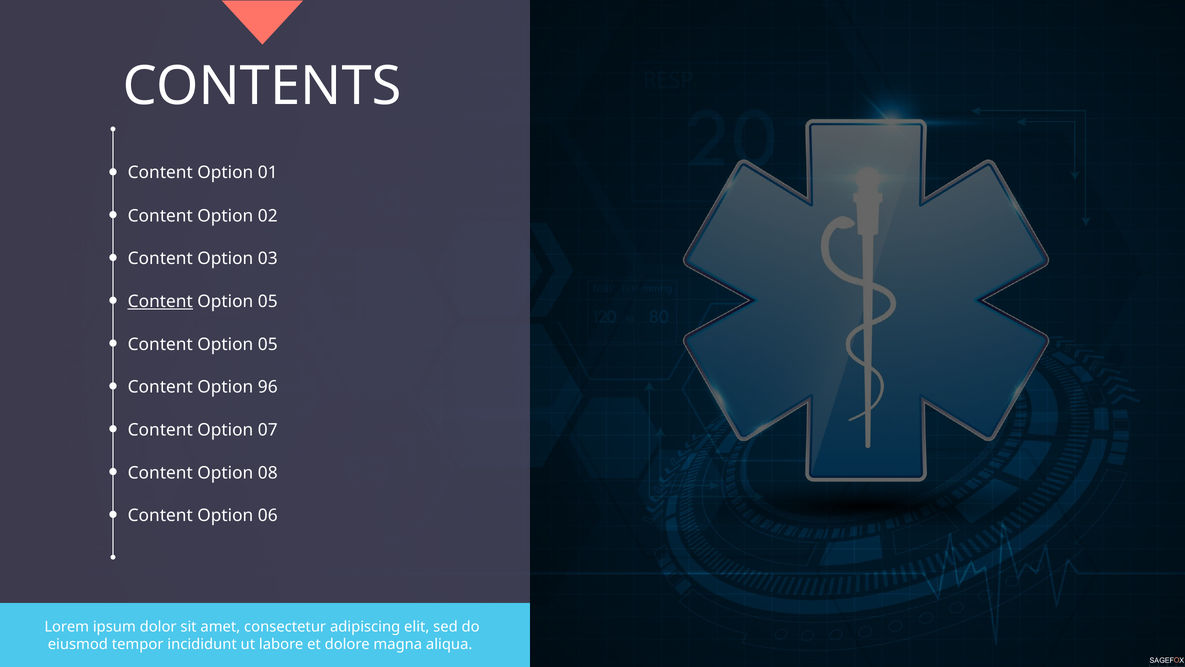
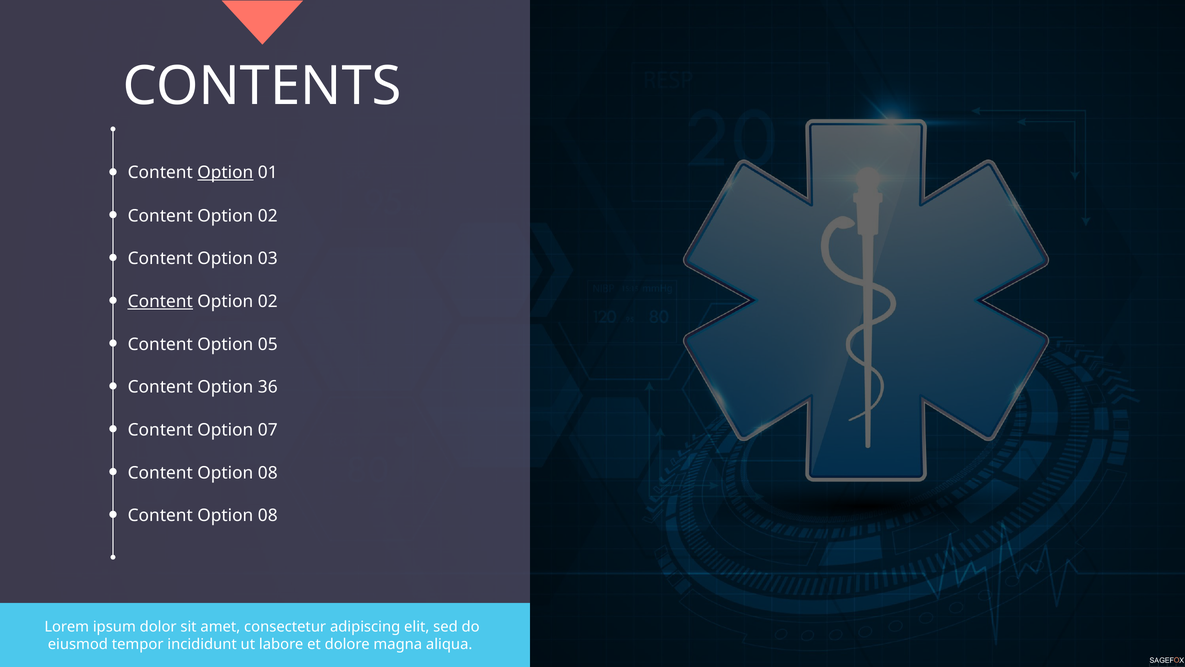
Option at (225, 173) underline: none -> present
05 at (268, 301): 05 -> 02
96: 96 -> 36
06 at (268, 515): 06 -> 08
